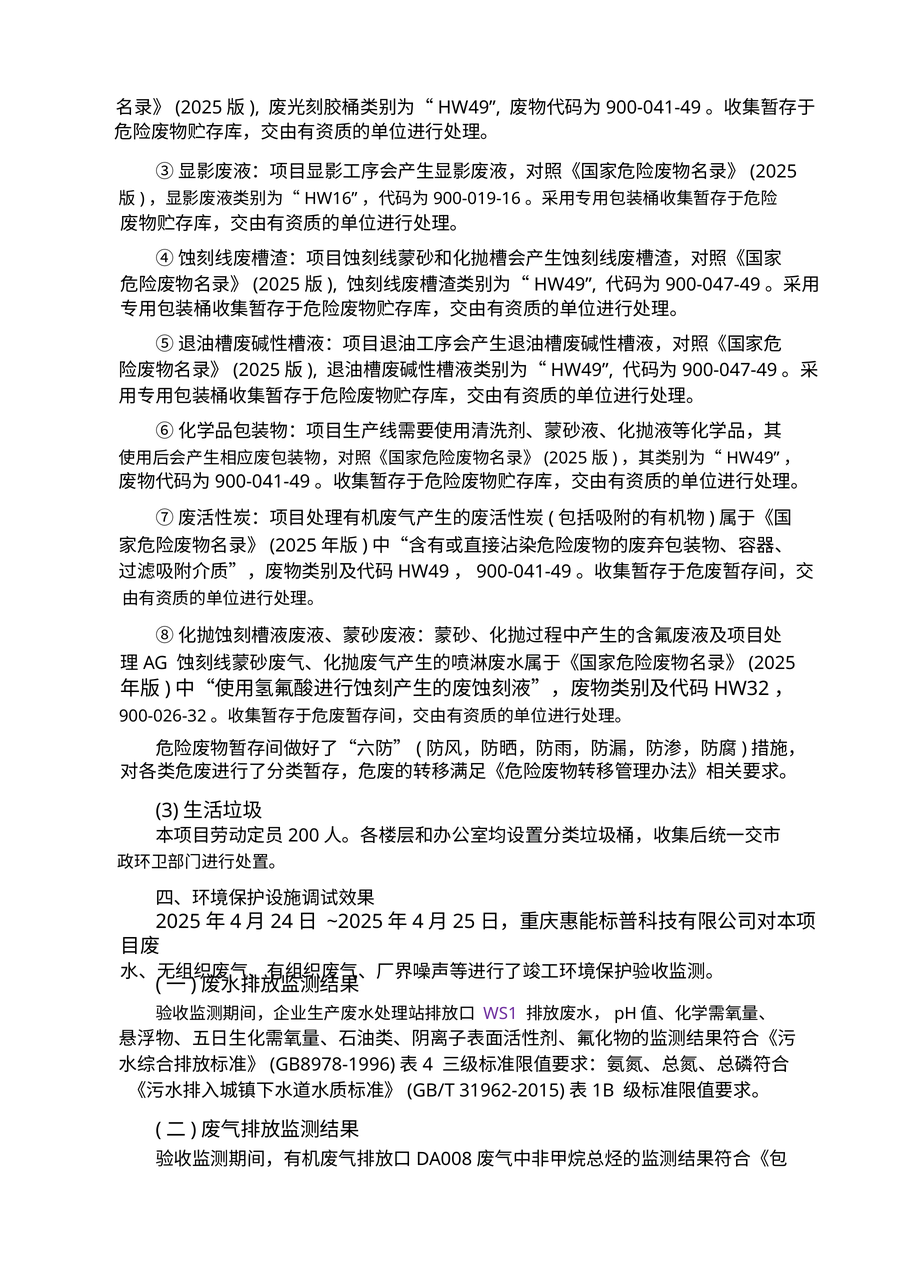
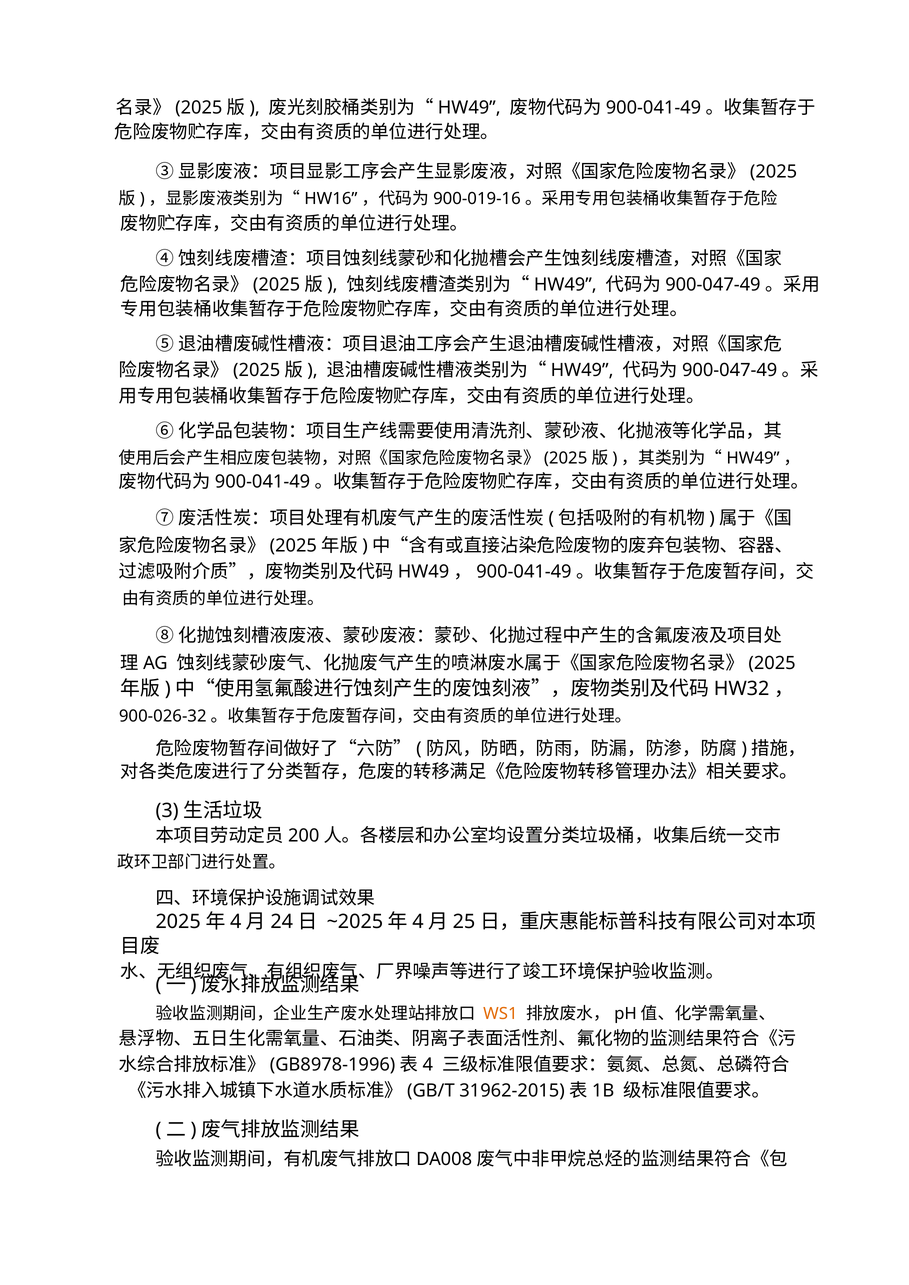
WS1 colour: purple -> orange
